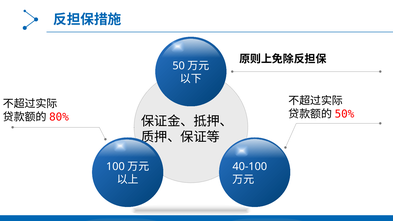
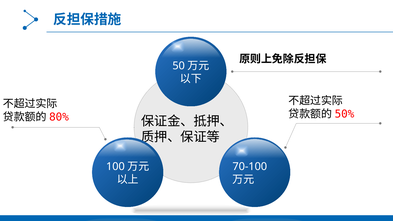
40-100: 40-100 -> 70-100
